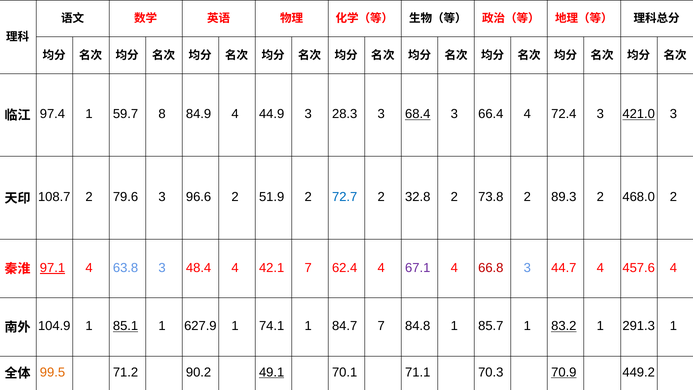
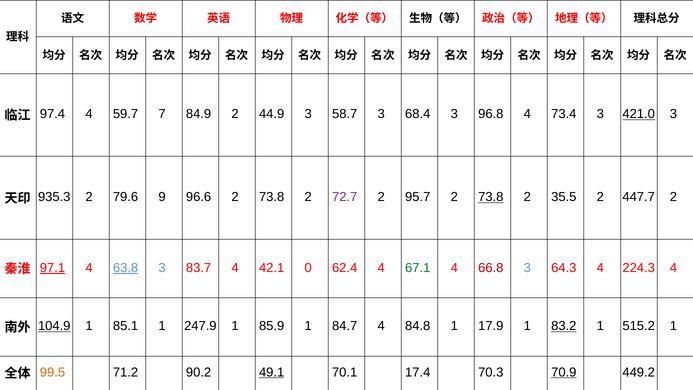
97.4 1: 1 -> 4
8: 8 -> 7
84.9 4: 4 -> 2
28.3: 28.3 -> 58.7
68.4 underline: present -> none
66.4: 66.4 -> 96.8
72.4: 72.4 -> 73.4
108.7: 108.7 -> 935.3
79.6 3: 3 -> 9
96.6 2 51.9: 51.9 -> 73.8
72.7 colour: blue -> purple
32.8: 32.8 -> 95.7
73.8 at (491, 197) underline: none -> present
89.3: 89.3 -> 35.5
468.0: 468.0 -> 447.7
63.8 underline: none -> present
48.4: 48.4 -> 83.7
42.1 7: 7 -> 0
67.1 colour: purple -> green
44.7: 44.7 -> 64.3
457.6: 457.6 -> 224.3
104.9 underline: none -> present
85.1 underline: present -> none
627.9: 627.9 -> 247.9
74.1: 74.1 -> 85.9
84.7 7: 7 -> 4
85.7: 85.7 -> 17.9
291.3: 291.3 -> 515.2
71.1: 71.1 -> 17.4
